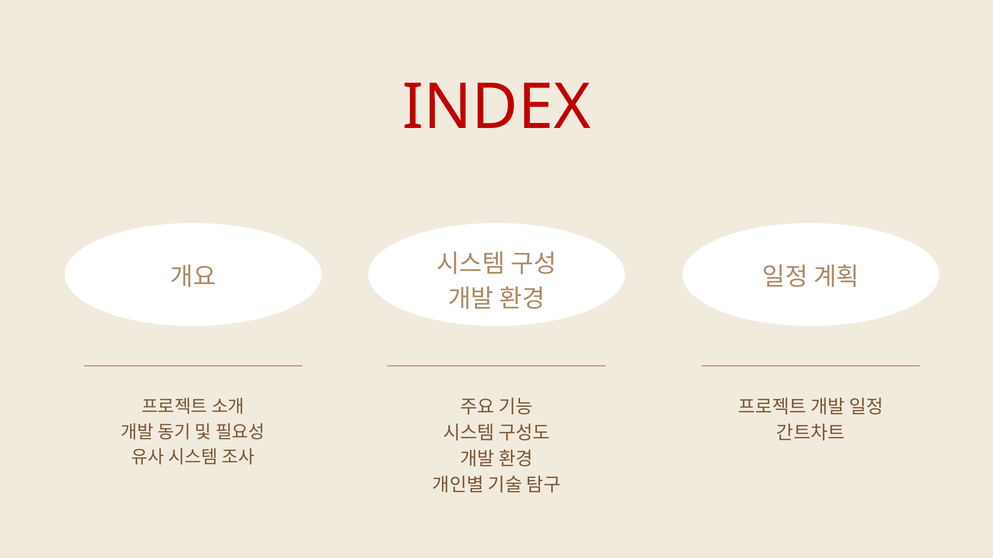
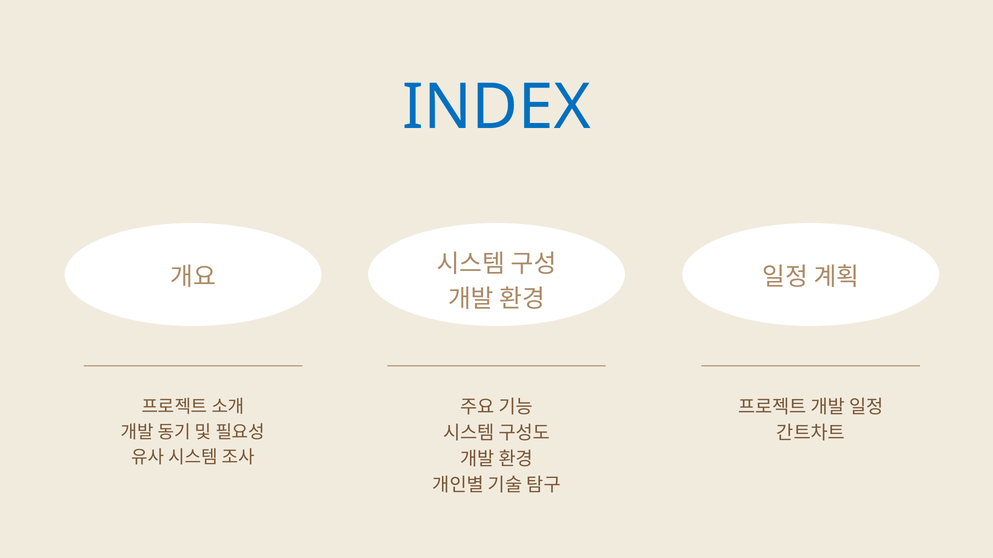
INDEX colour: red -> blue
